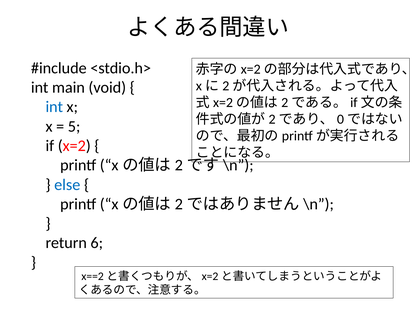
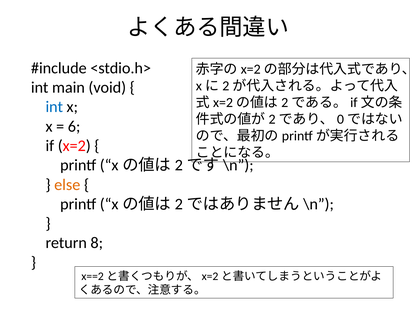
5: 5 -> 6
else colour: blue -> orange
6: 6 -> 8
